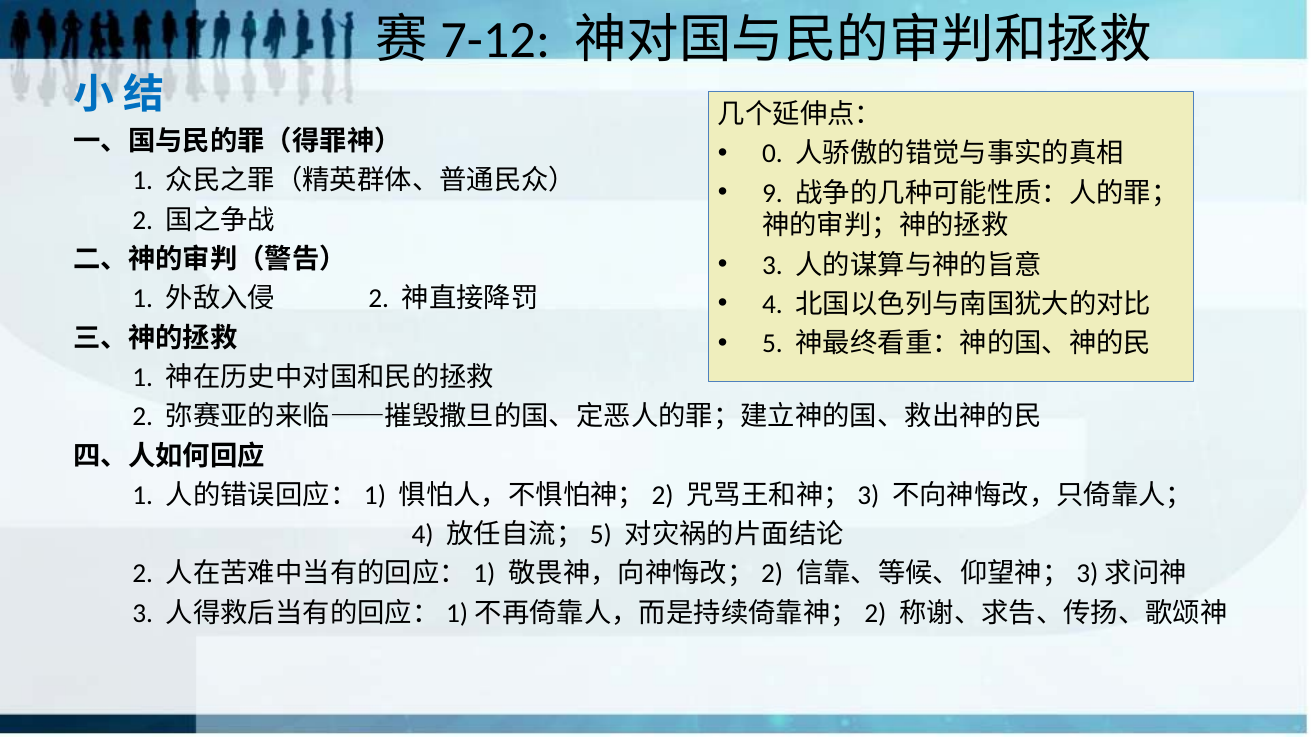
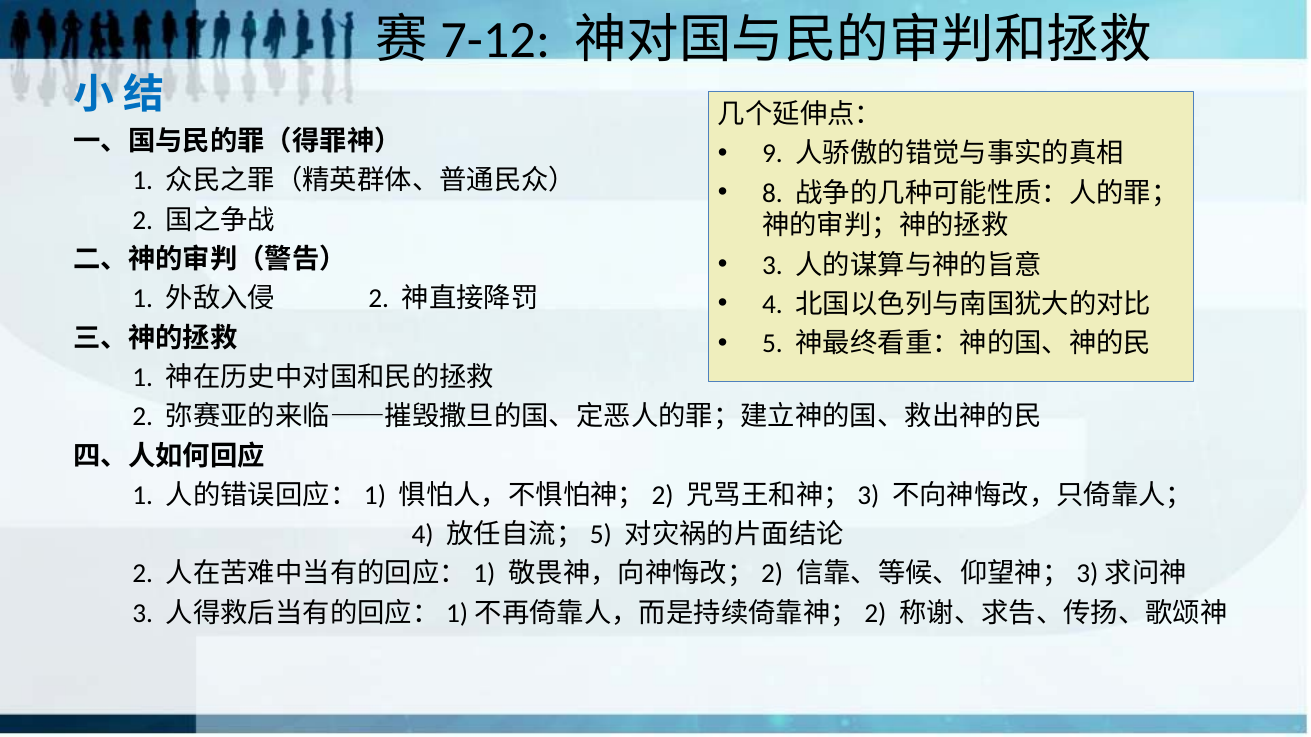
0: 0 -> 9
9: 9 -> 8
